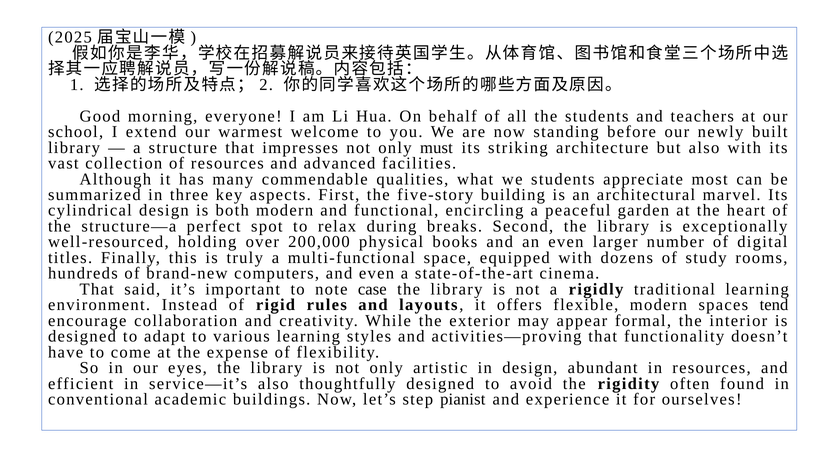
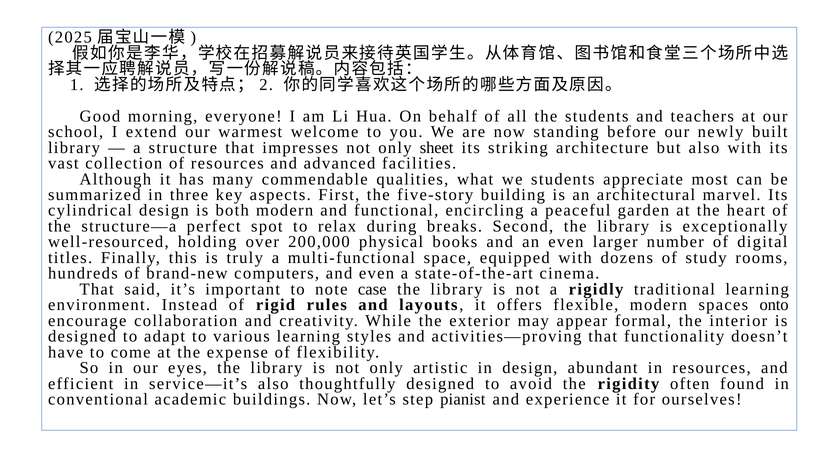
must: must -> sheet
tend: tend -> onto
